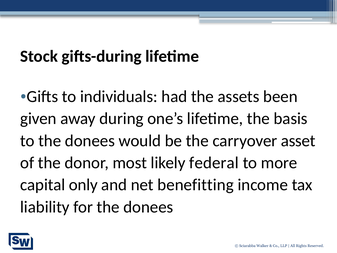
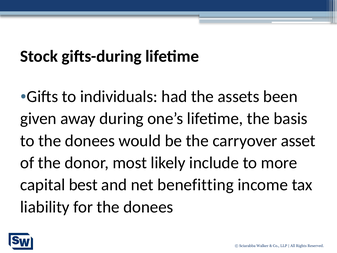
federal: federal -> include
only: only -> best
